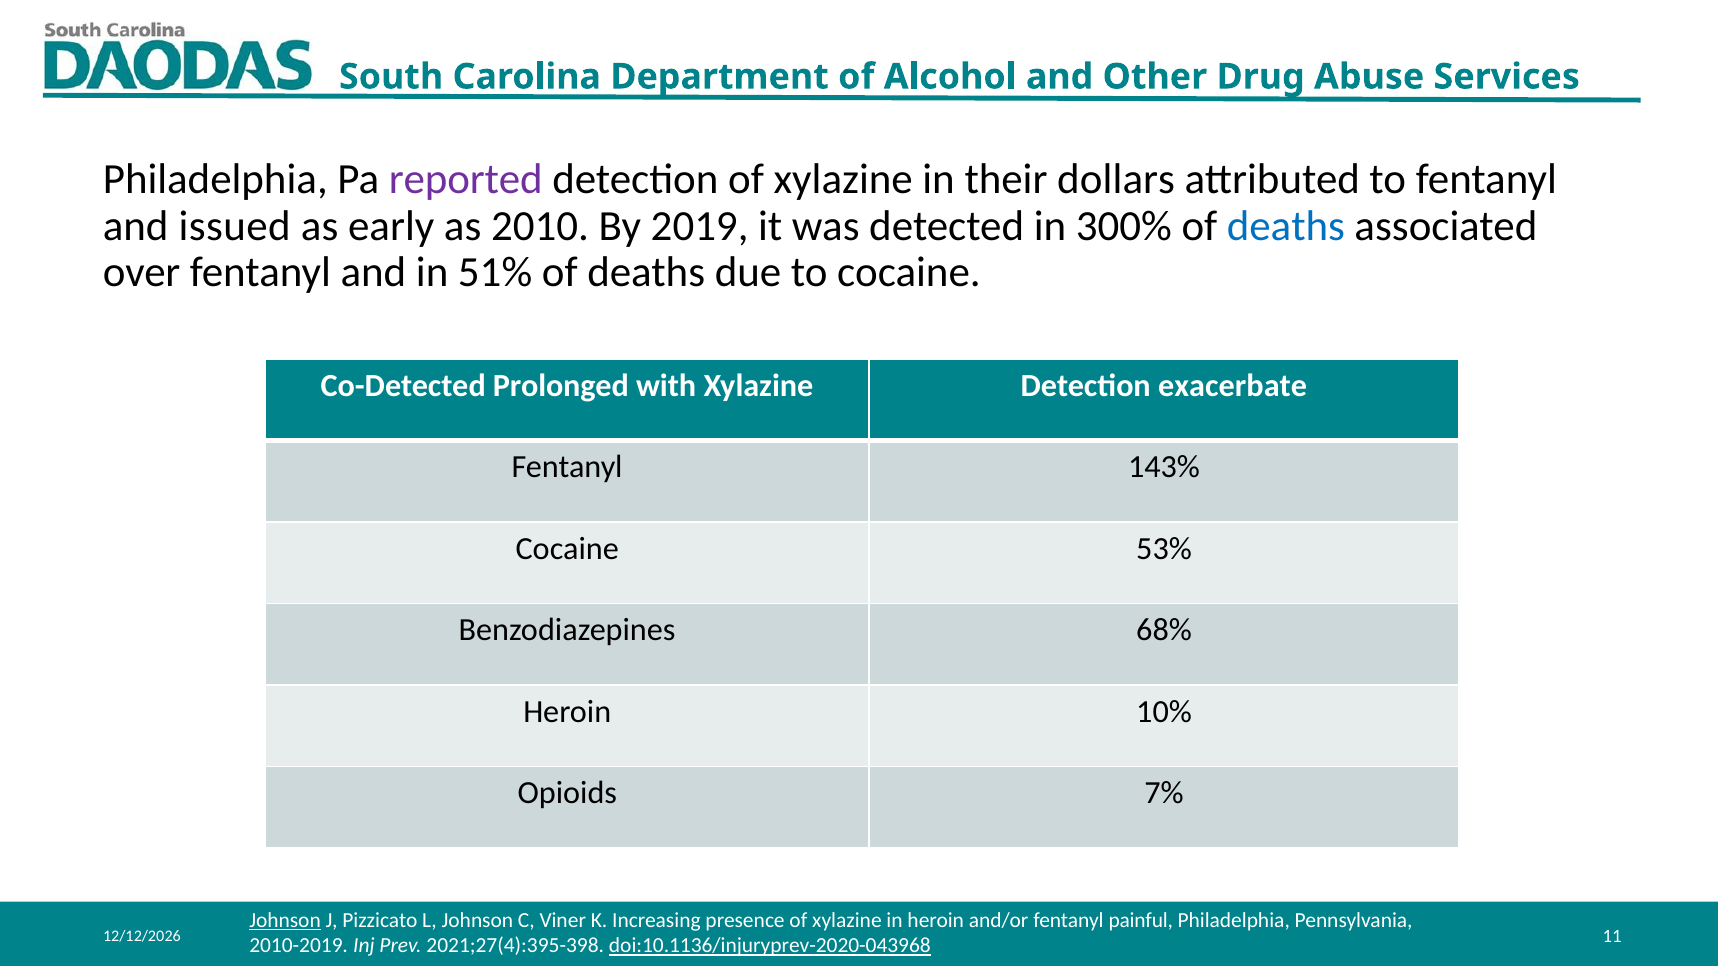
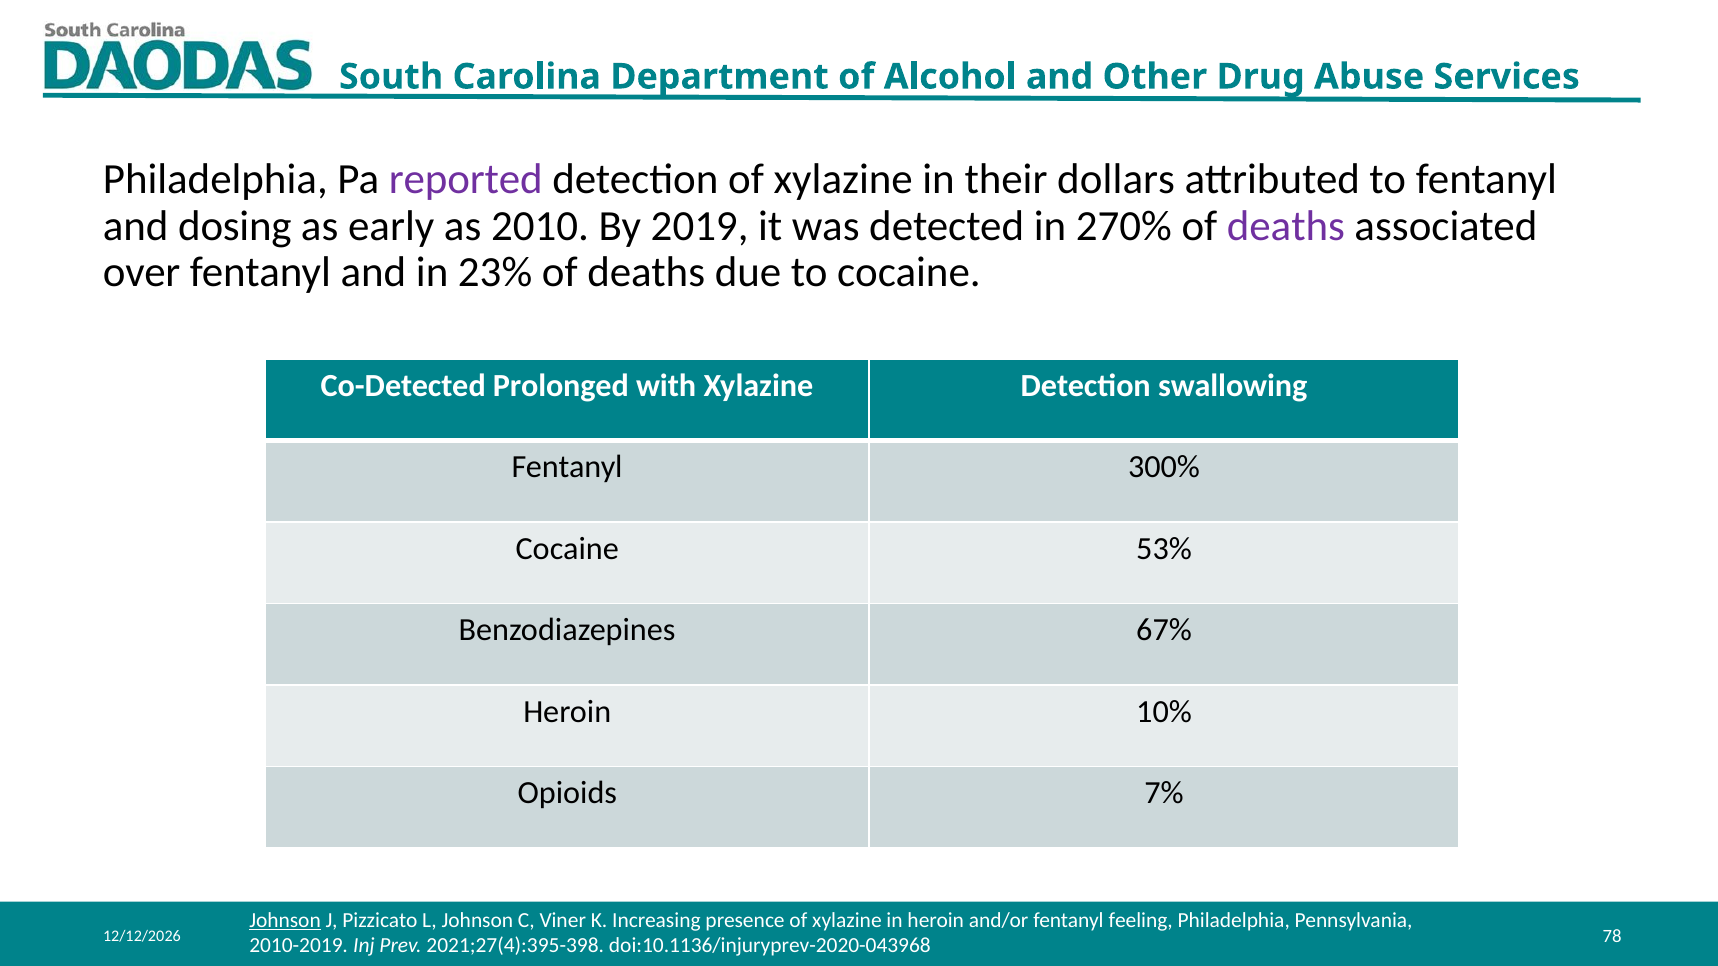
issued: issued -> dosing
300%: 300% -> 270%
deaths at (1286, 226) colour: blue -> purple
51%: 51% -> 23%
exacerbate: exacerbate -> swallowing
143%: 143% -> 300%
68%: 68% -> 67%
painful: painful -> feeling
11: 11 -> 78
doi:10.1136/injuryprev-2020-043968 underline: present -> none
